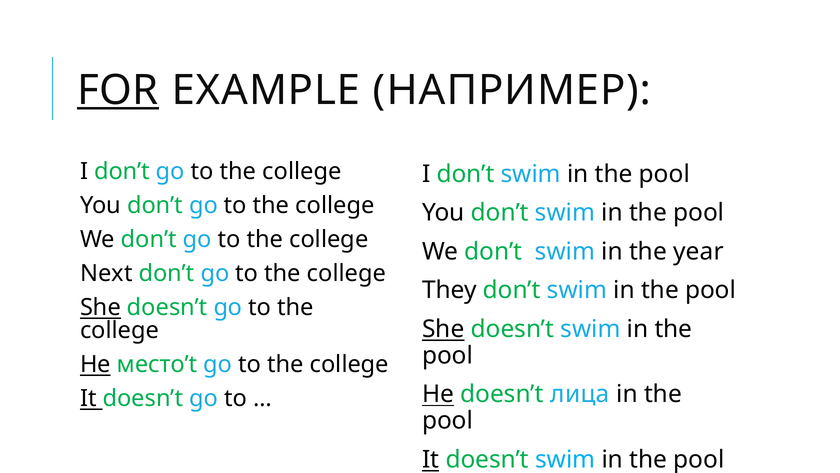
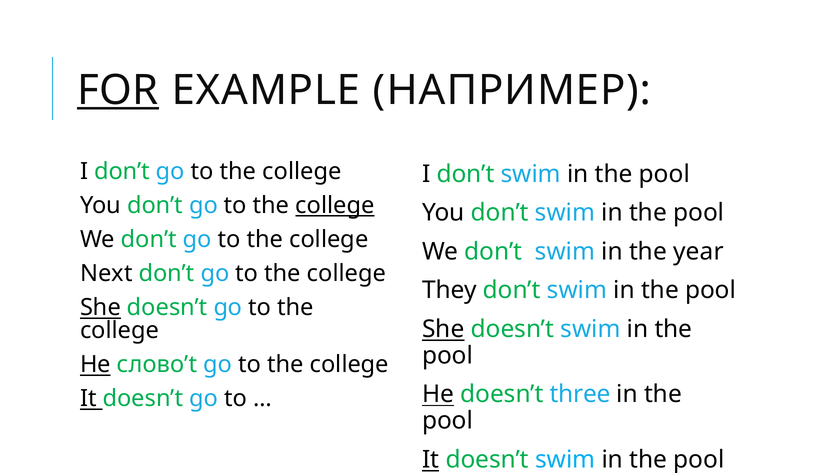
college at (335, 205) underline: none -> present
место’t: место’t -> слово’t
лица: лица -> three
